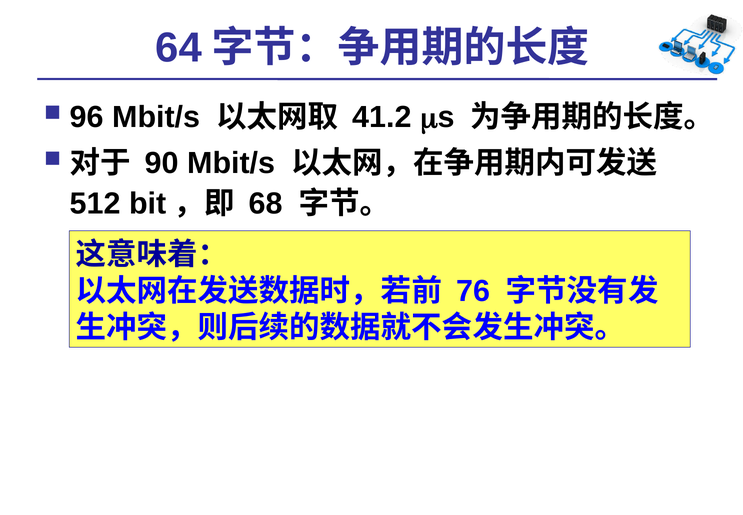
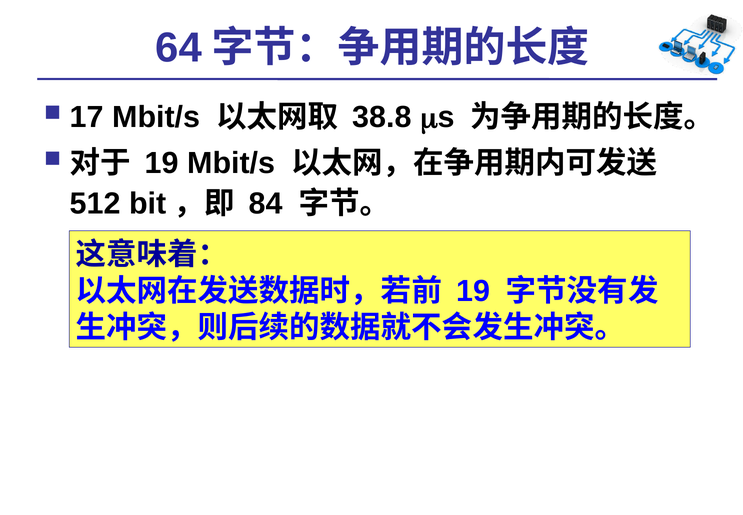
96: 96 -> 17
41.2: 41.2 -> 38.8
90 at (162, 163): 90 -> 19
68: 68 -> 84
76 at (473, 291): 76 -> 19
